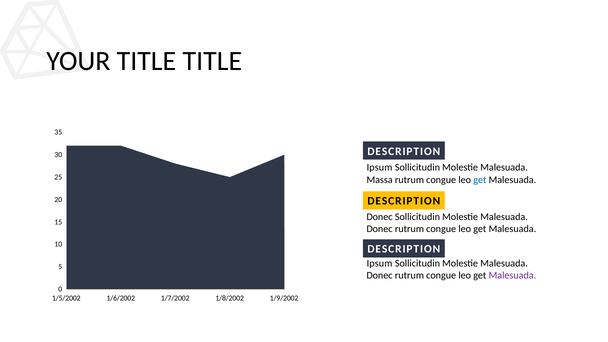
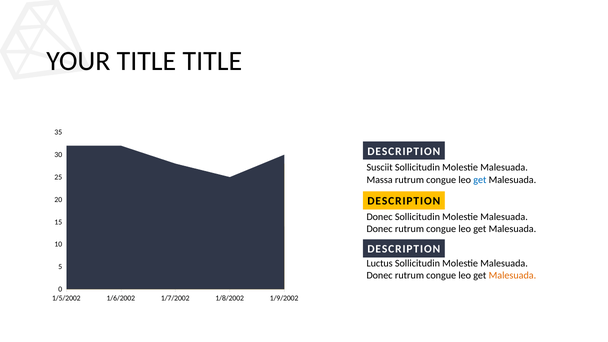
Ipsum at (380, 168): Ipsum -> Susciit
Ipsum at (380, 263): Ipsum -> Luctus
Malesuada at (512, 276) colour: purple -> orange
